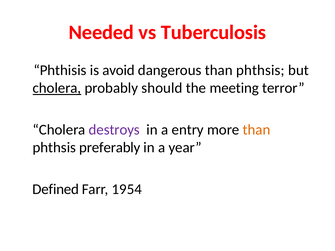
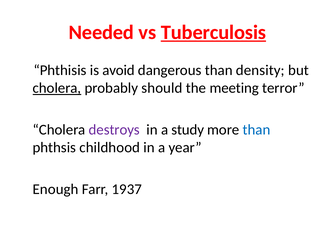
Tuberculosis underline: none -> present
dangerous than phthsis: phthsis -> density
entry: entry -> study
than at (256, 130) colour: orange -> blue
preferably: preferably -> childhood
Defined: Defined -> Enough
1954: 1954 -> 1937
